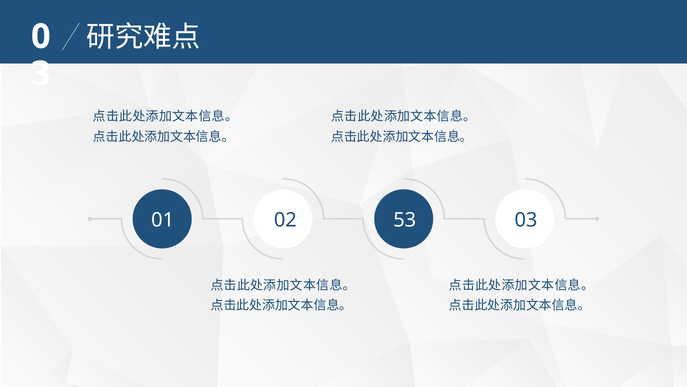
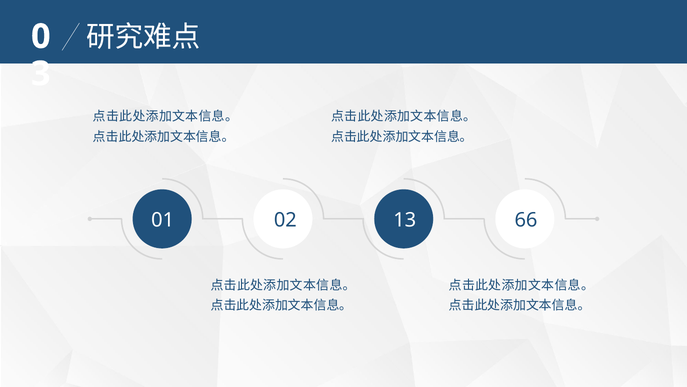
53: 53 -> 13
03: 03 -> 66
